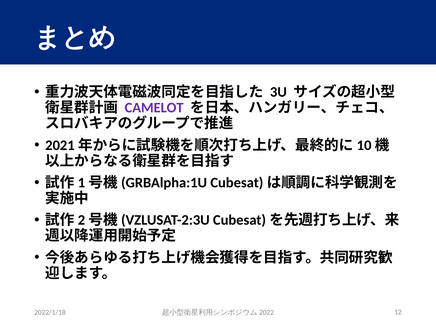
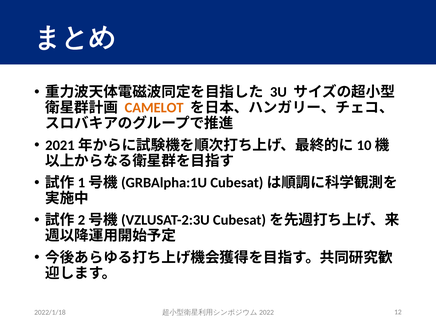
CAMELOT colour: purple -> orange
